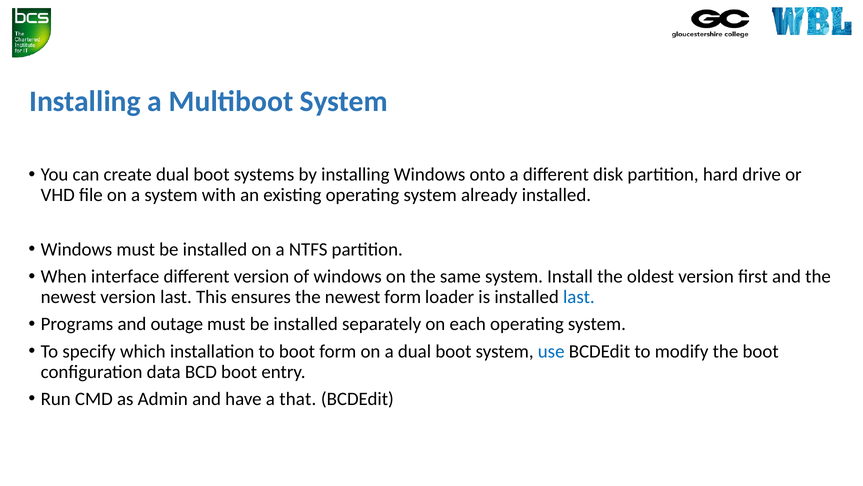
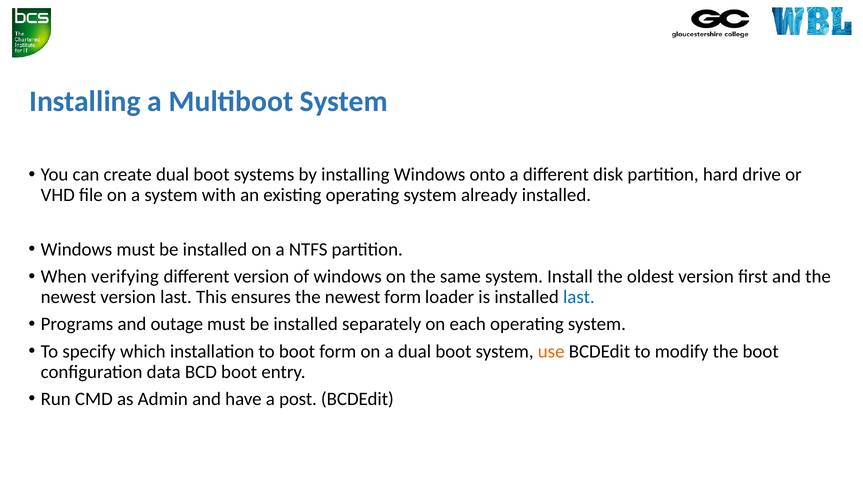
interface: interface -> verifying
use colour: blue -> orange
that: that -> post
